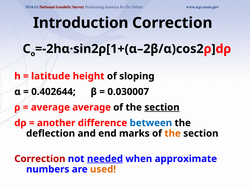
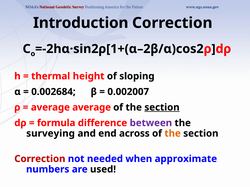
latitude: latitude -> thermal
0.402644: 0.402644 -> 0.002684
0.030007: 0.030007 -> 0.002007
another: another -> formula
between colour: blue -> purple
deflection: deflection -> surveying
marks: marks -> across
needed underline: present -> none
used colour: orange -> black
